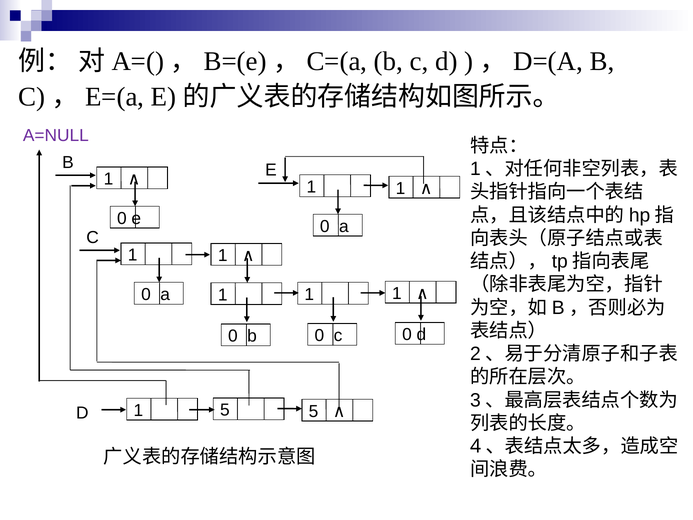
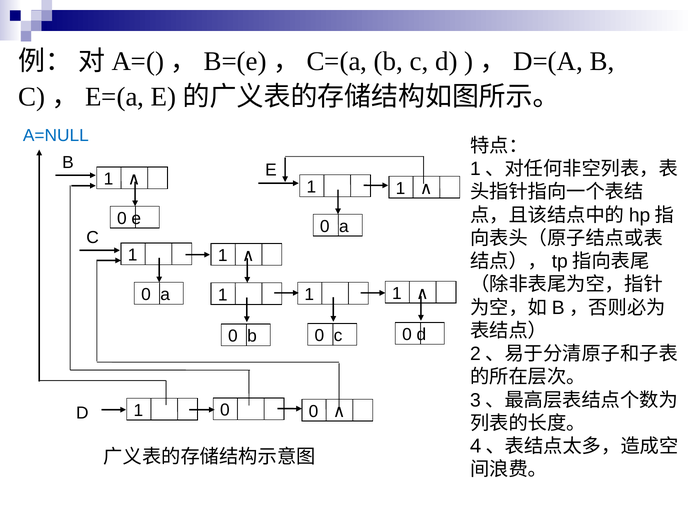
A=NULL colour: purple -> blue
5 at (314, 411): 5 -> 0
D 5: 5 -> 0
